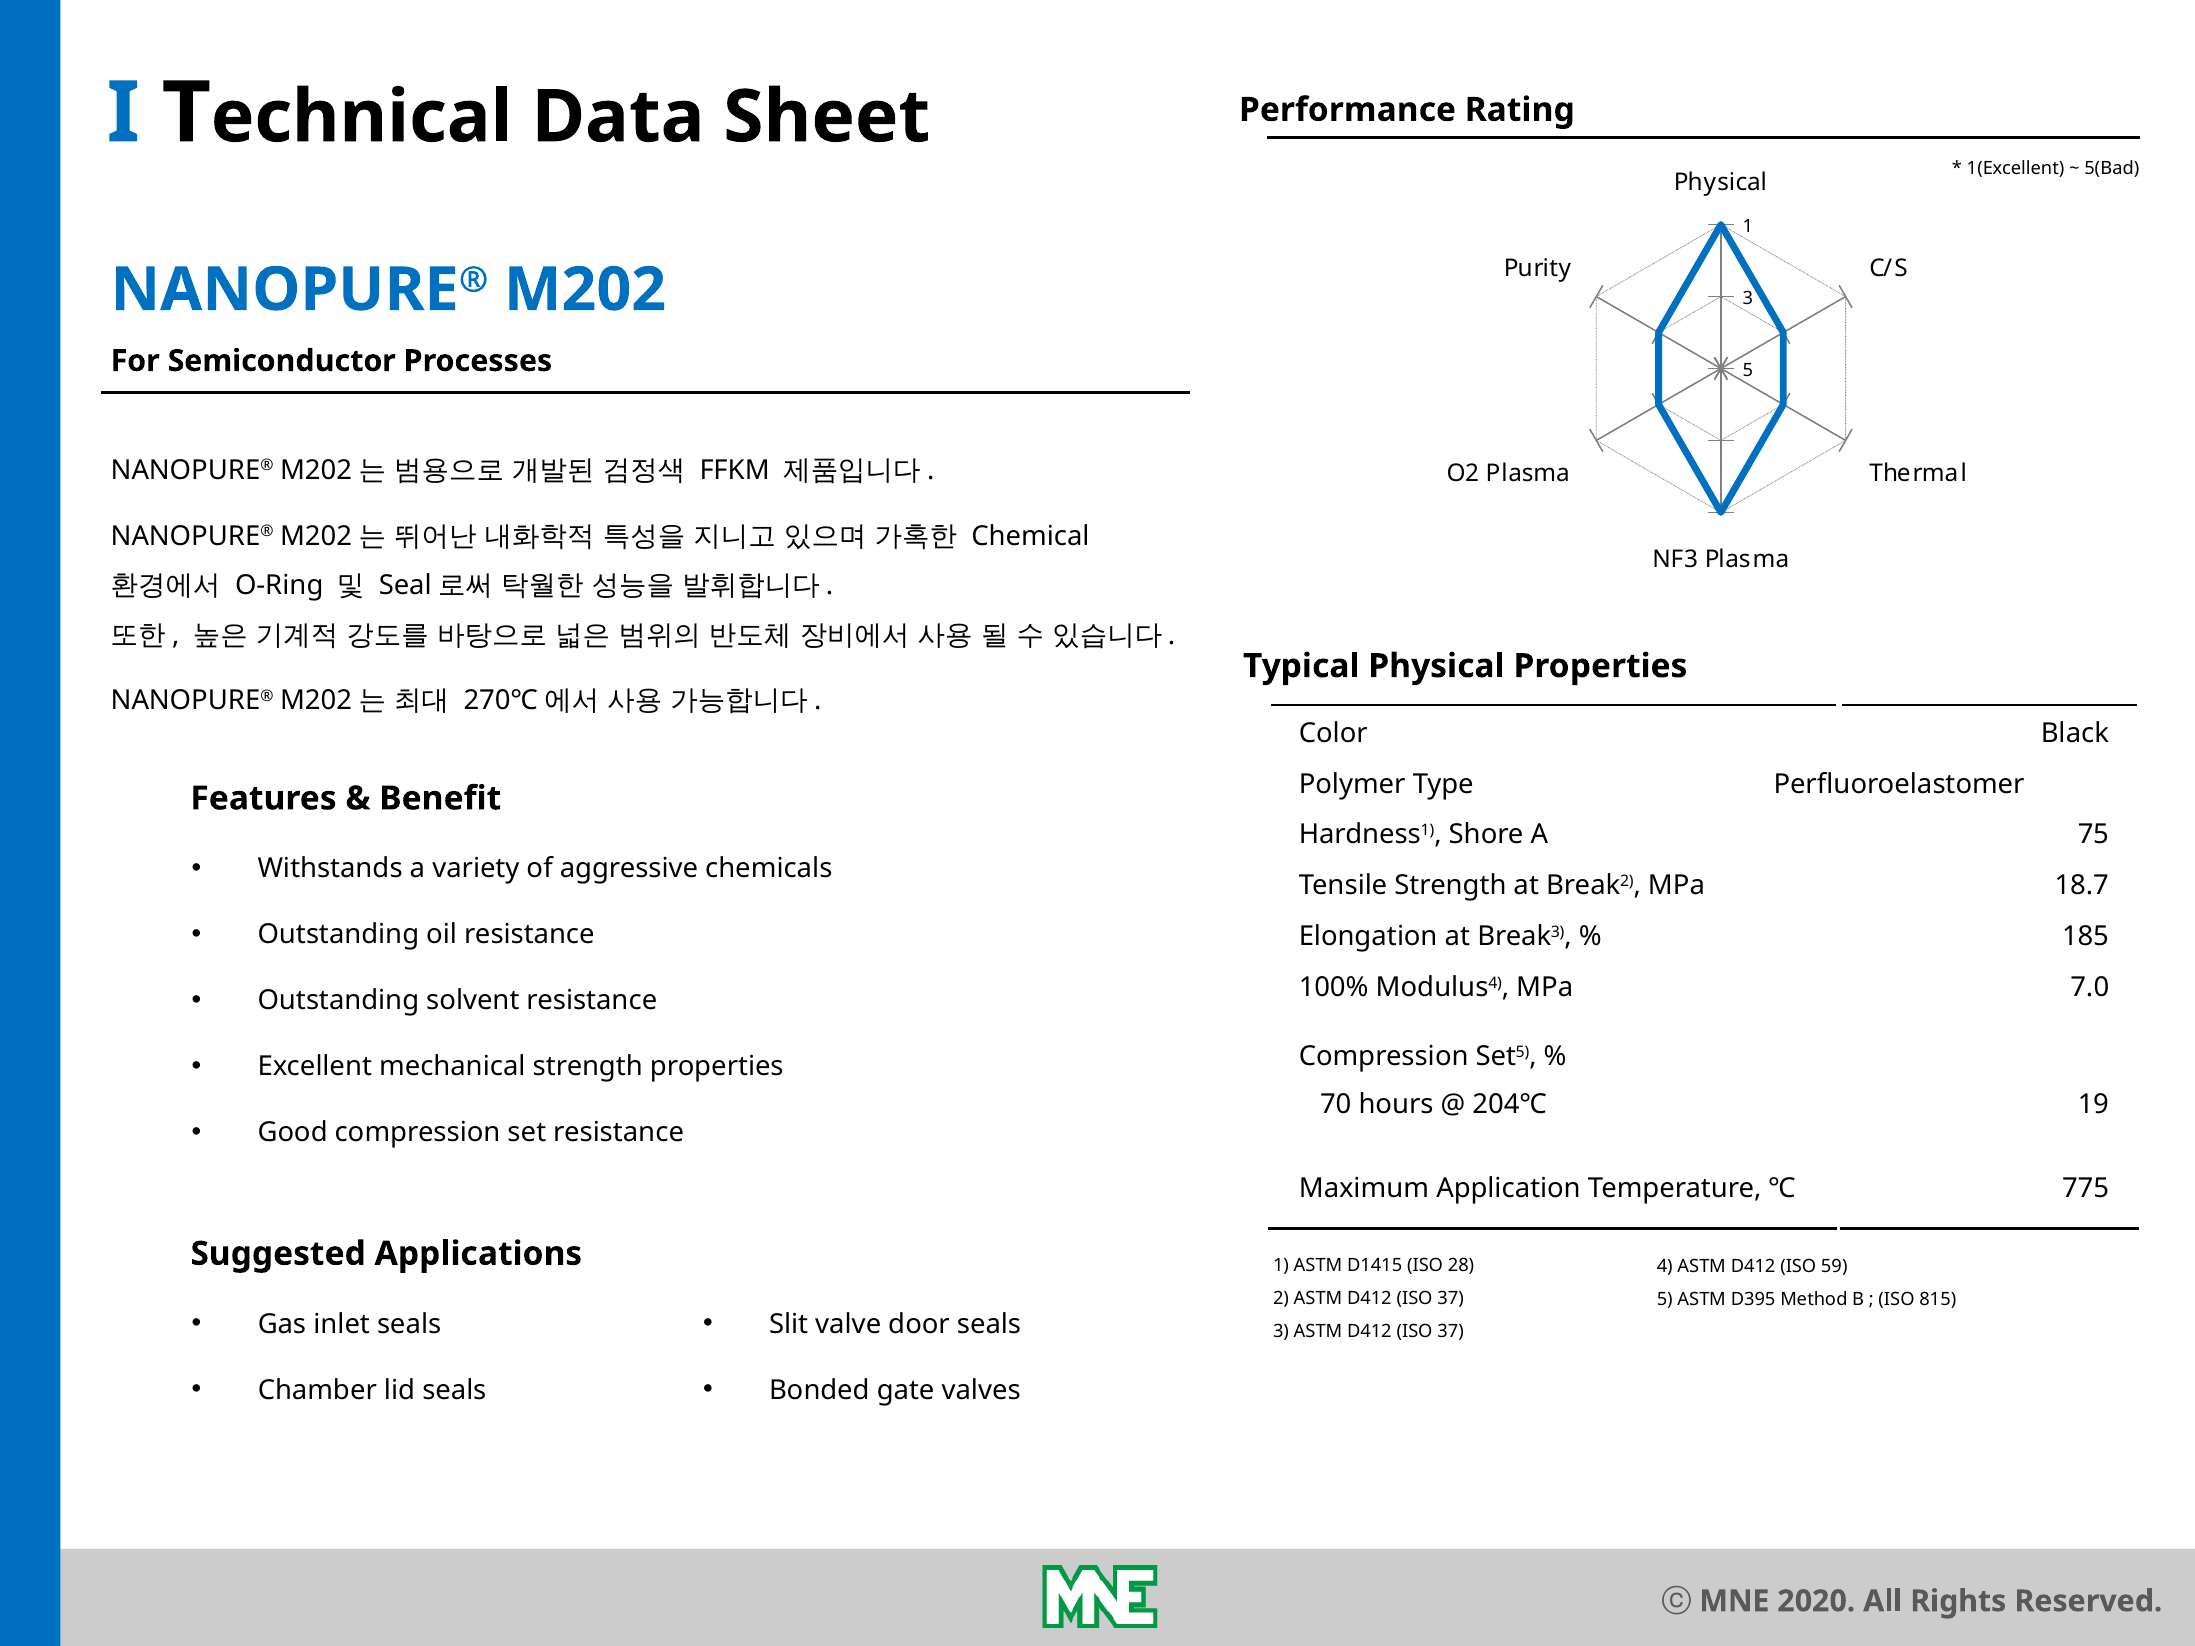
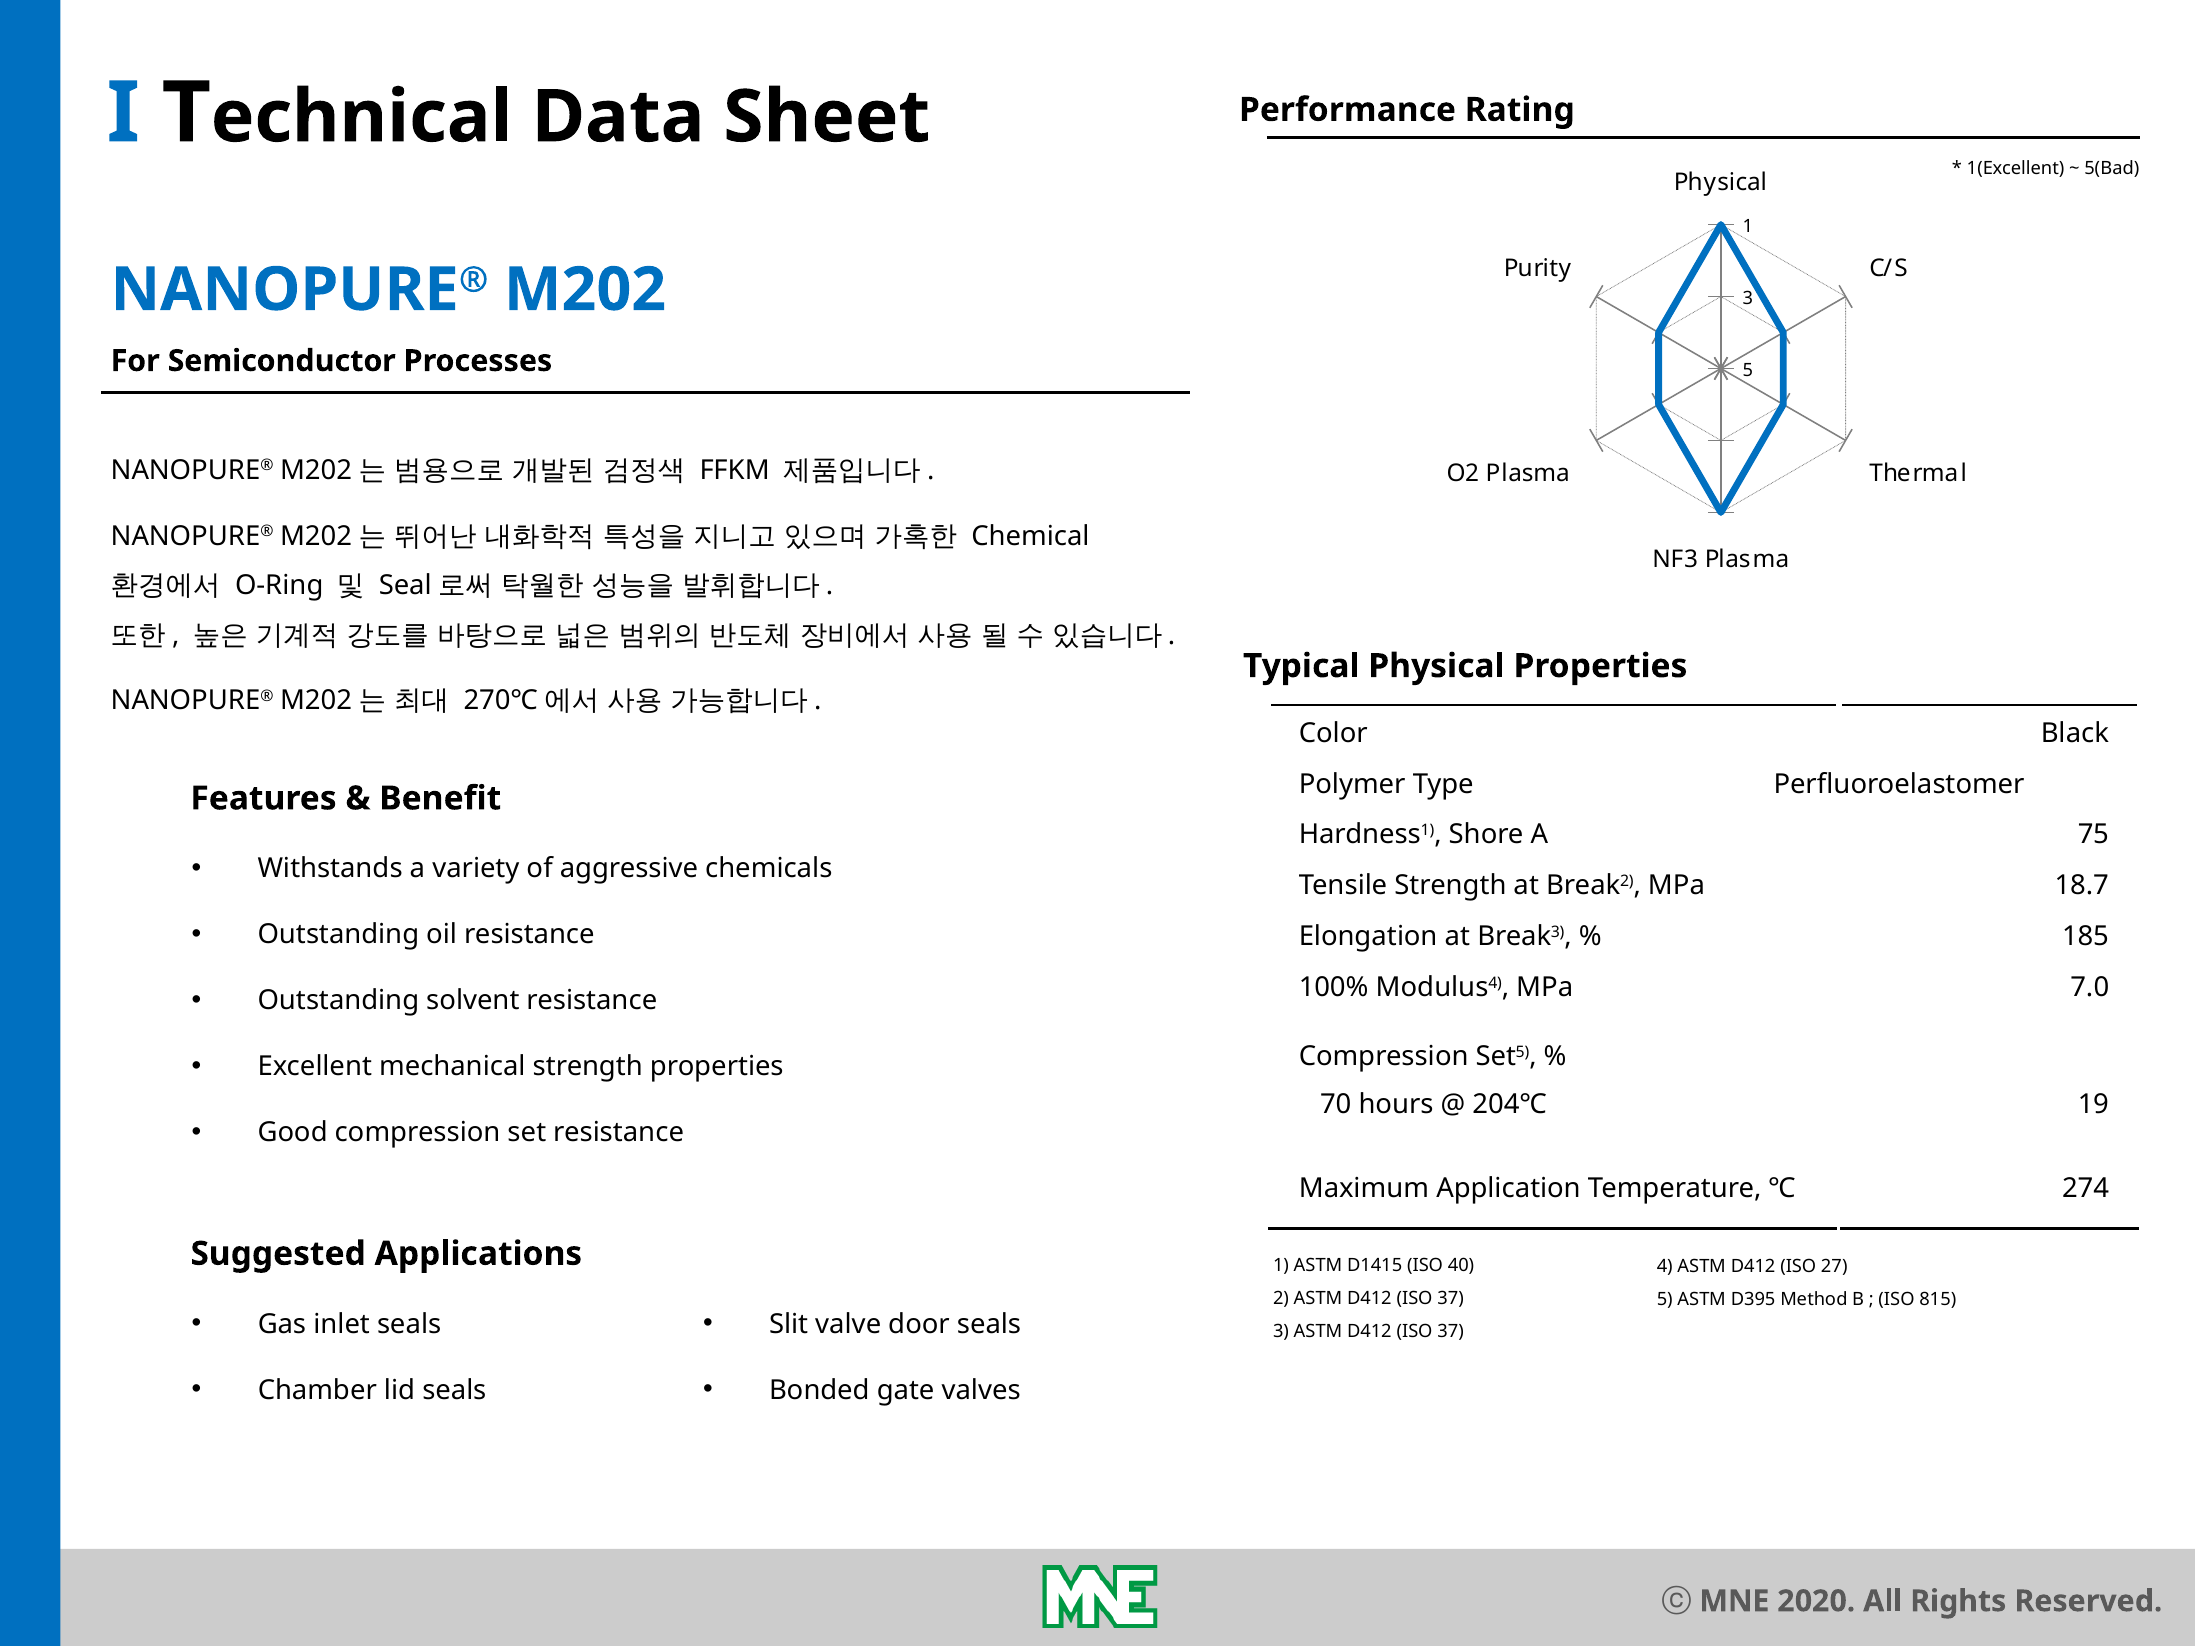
775: 775 -> 274
28: 28 -> 40
59: 59 -> 27
